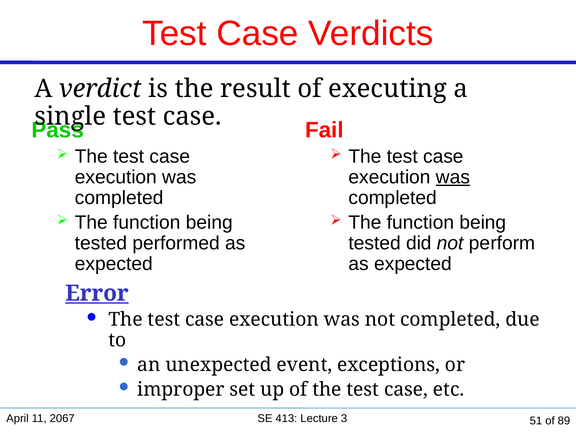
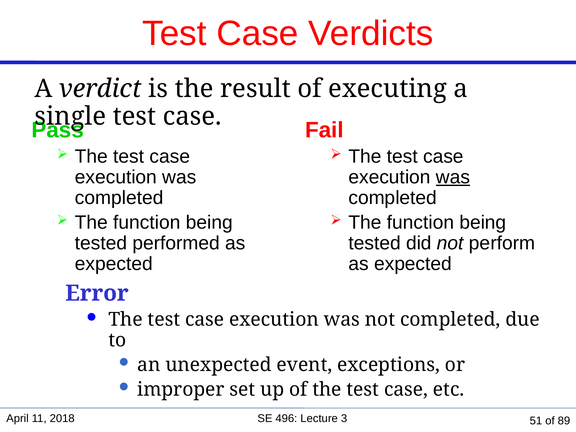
Error underline: present -> none
2067: 2067 -> 2018
413: 413 -> 496
